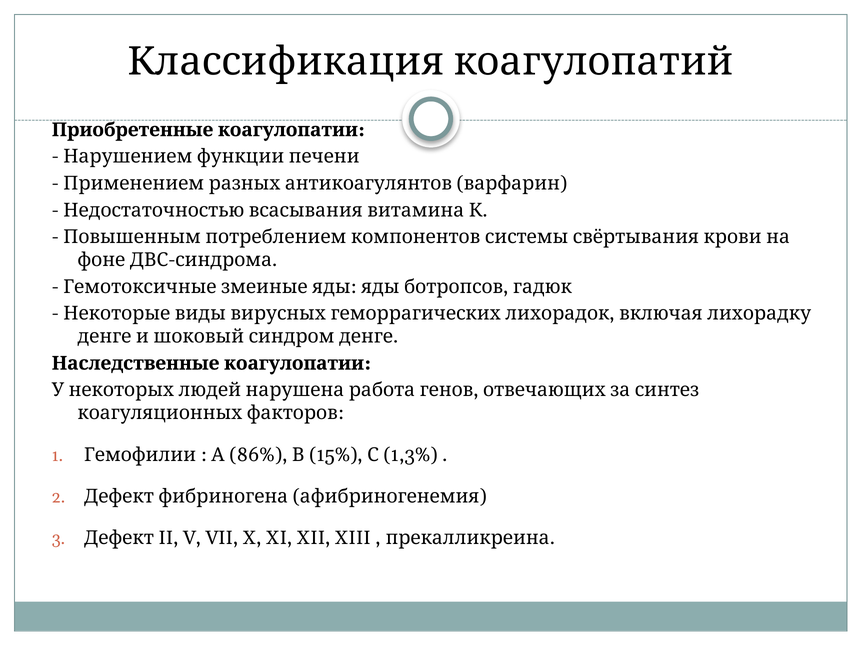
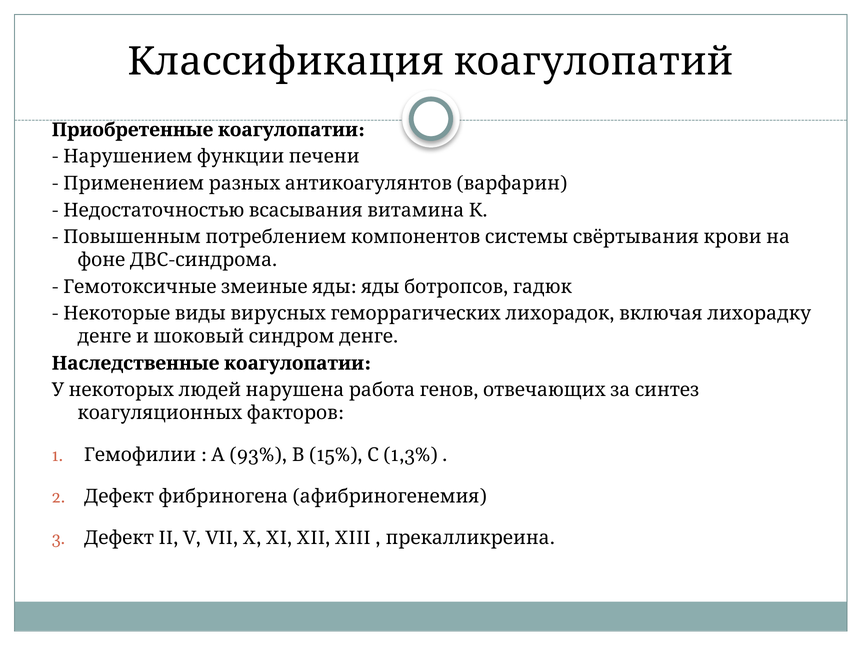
86%: 86% -> 93%
